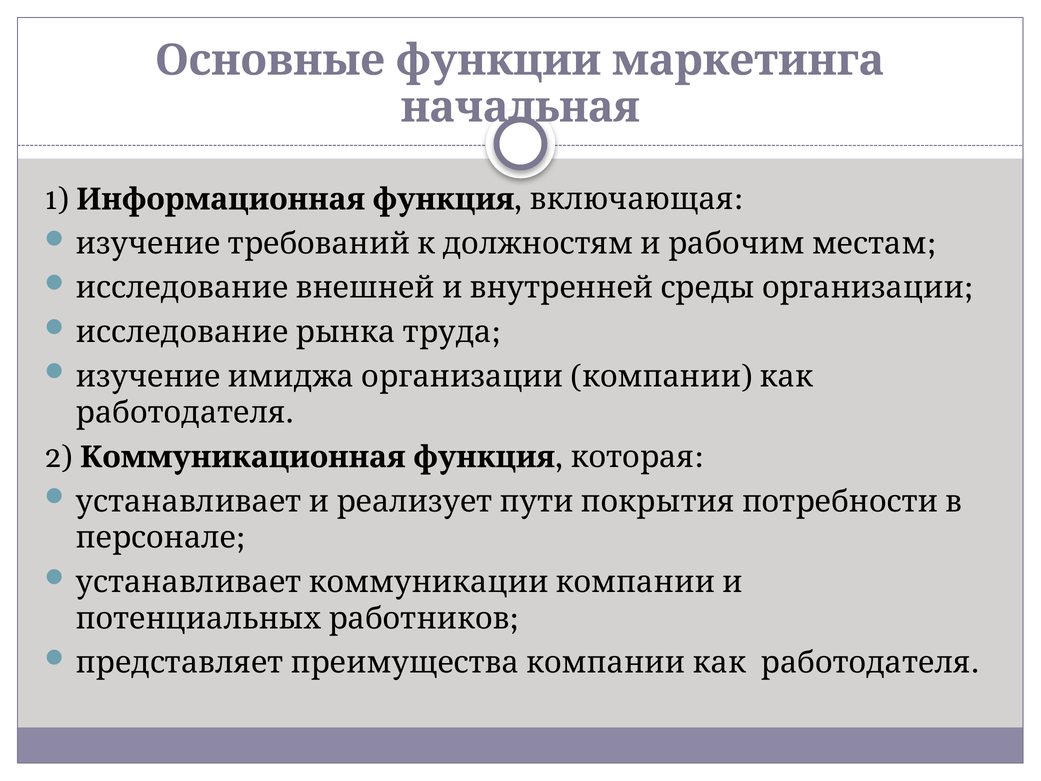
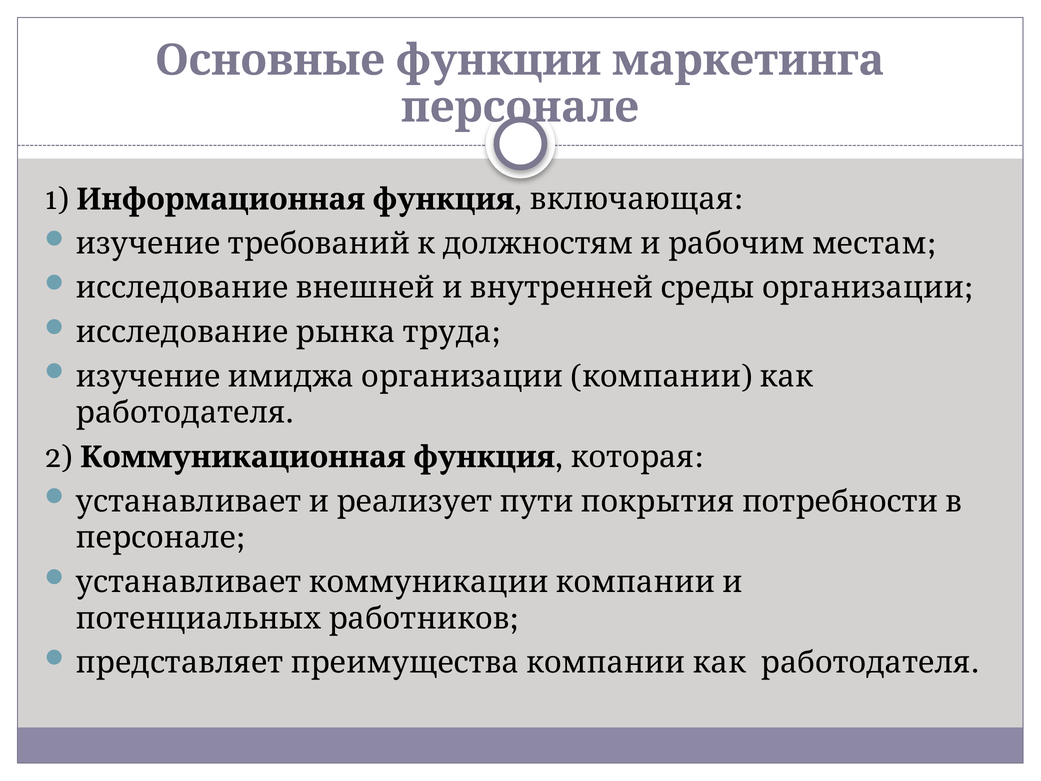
начальная at (520, 107): начальная -> персонале
